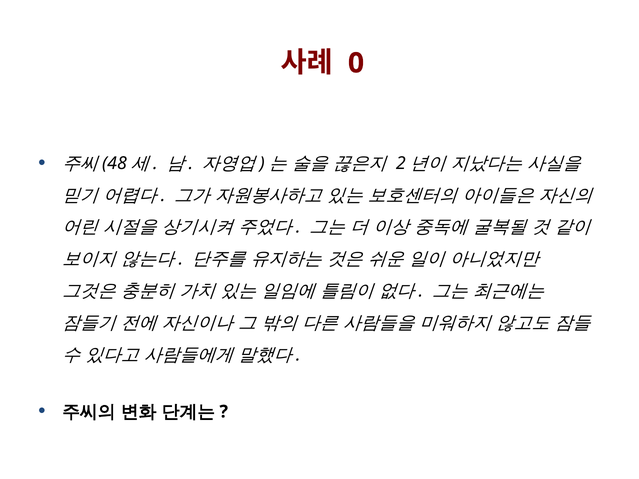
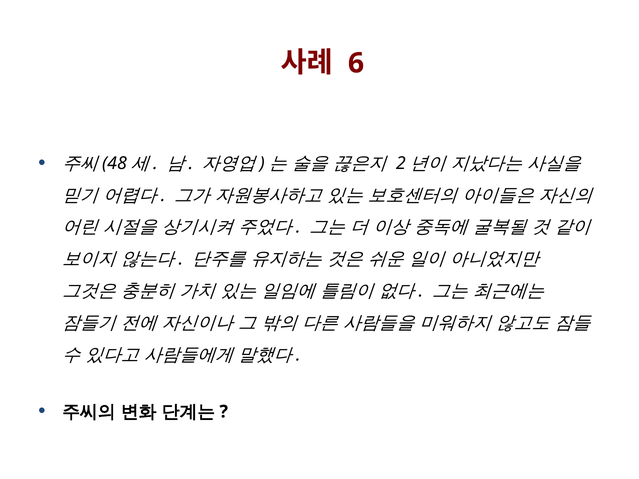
0: 0 -> 6
